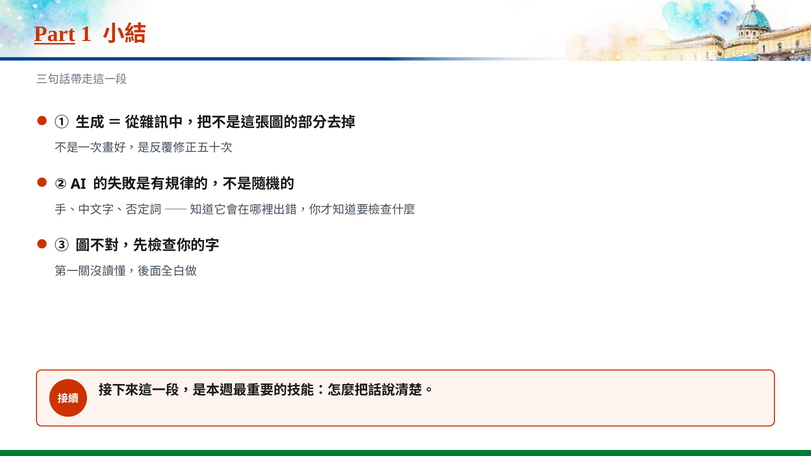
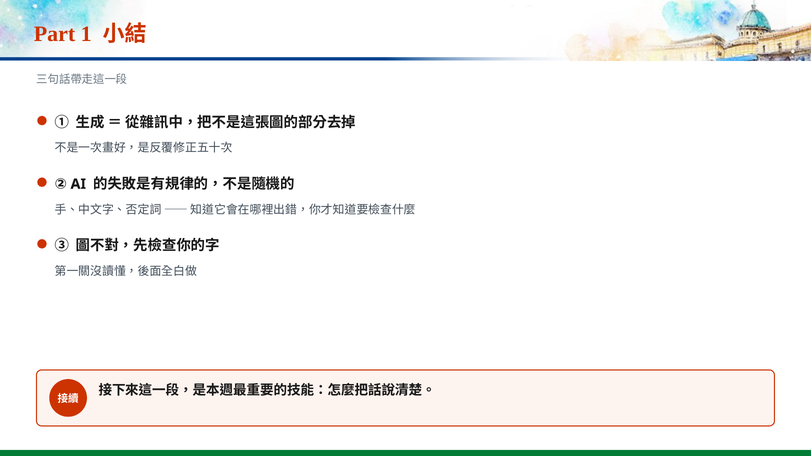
Part underline: present -> none
